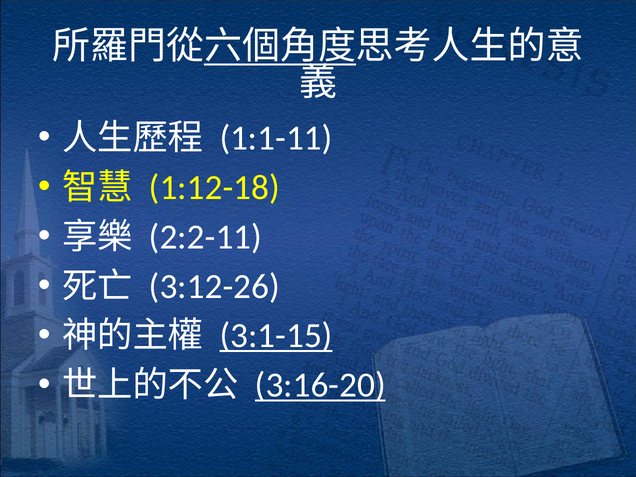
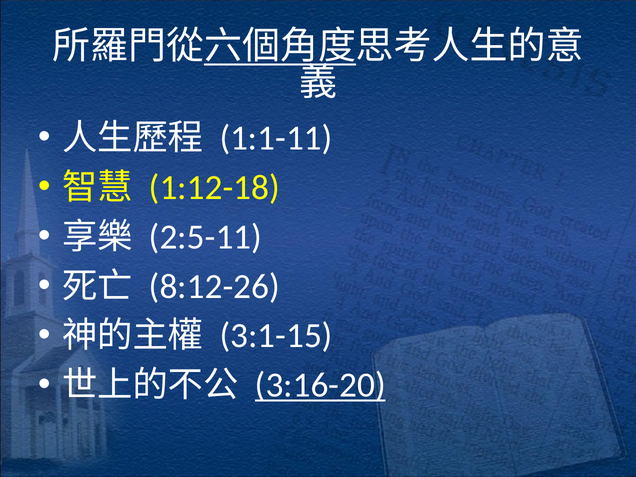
2:2-11: 2:2-11 -> 2:5-11
3:12-26: 3:12-26 -> 8:12-26
3:1-15 underline: present -> none
